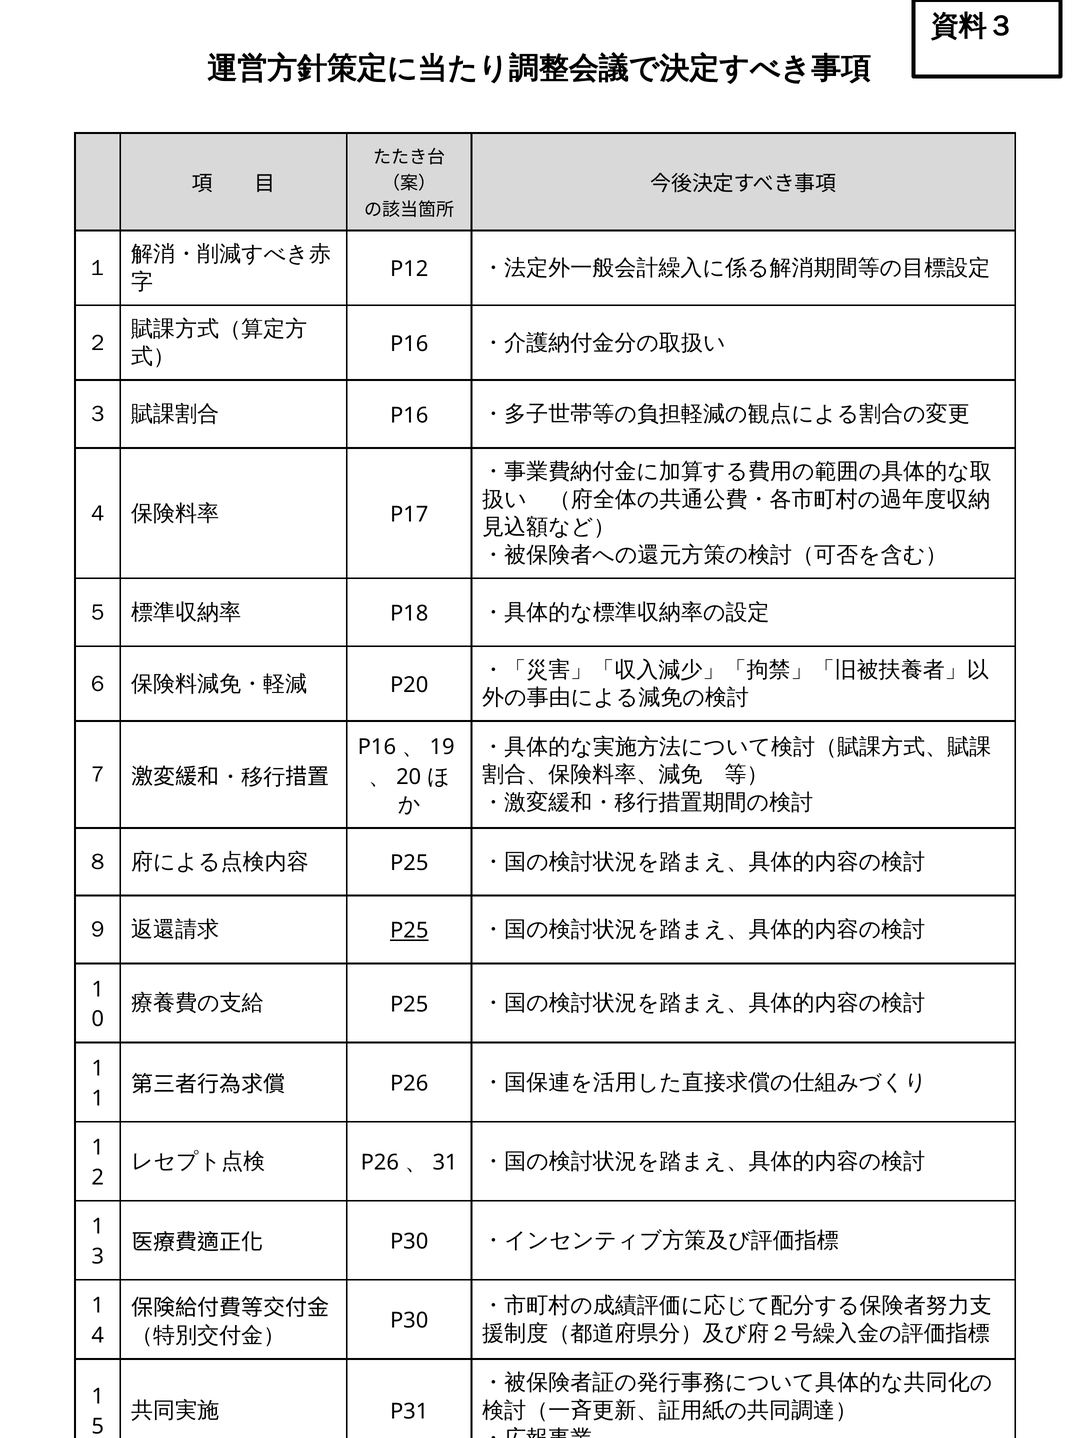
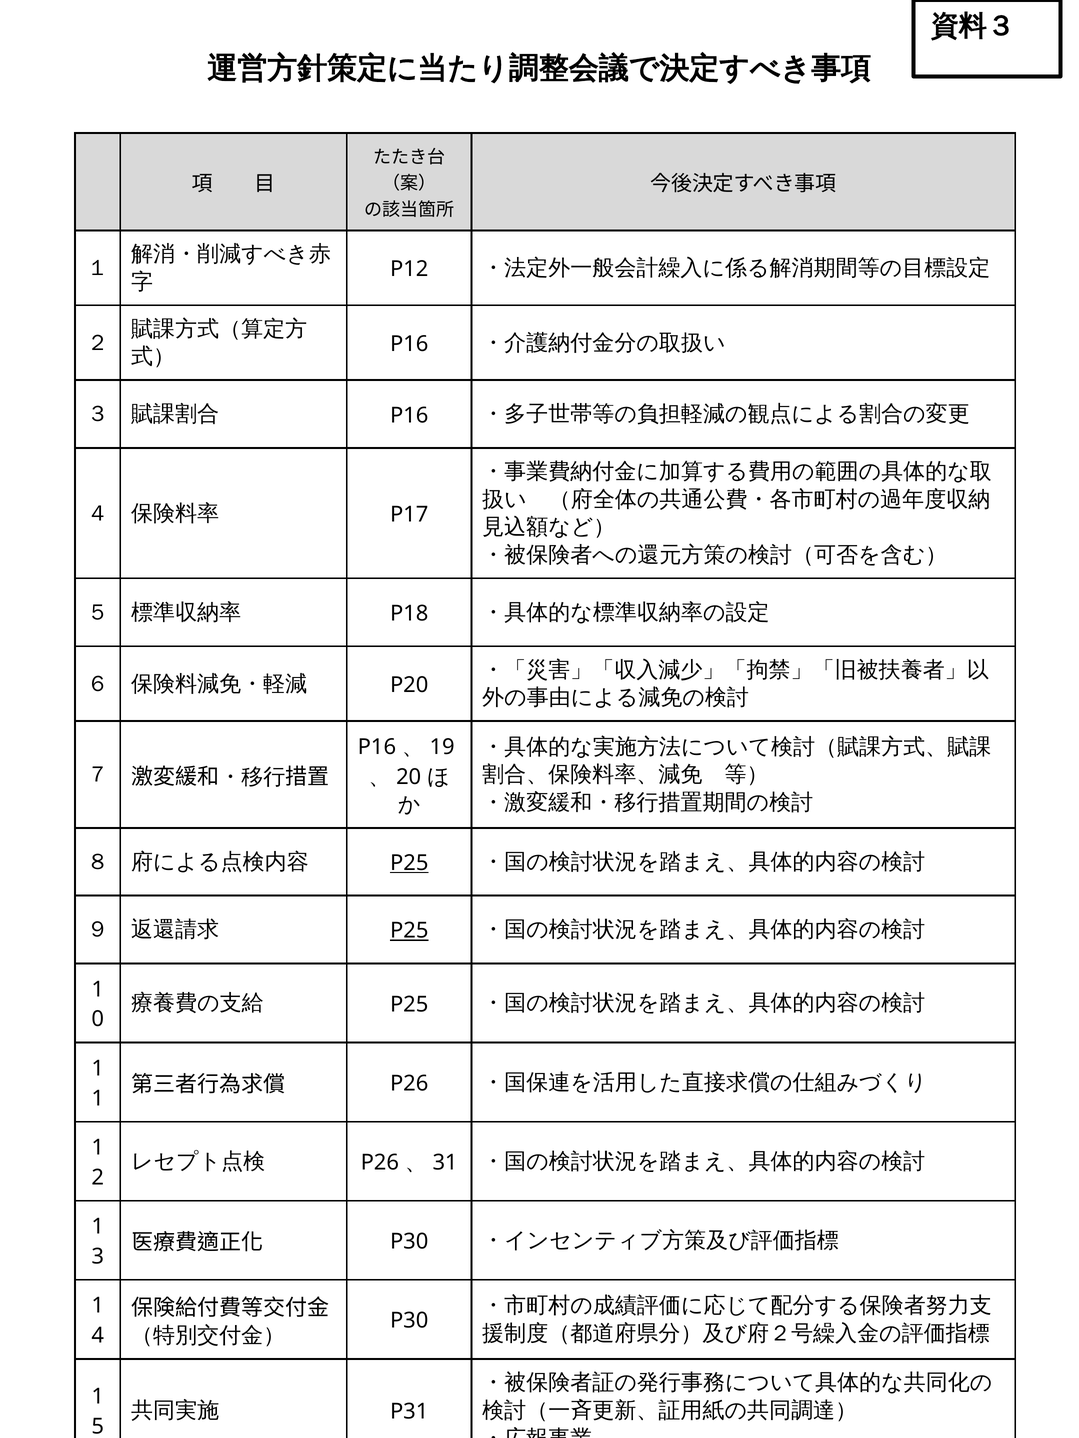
P25 at (409, 863) underline: none -> present
